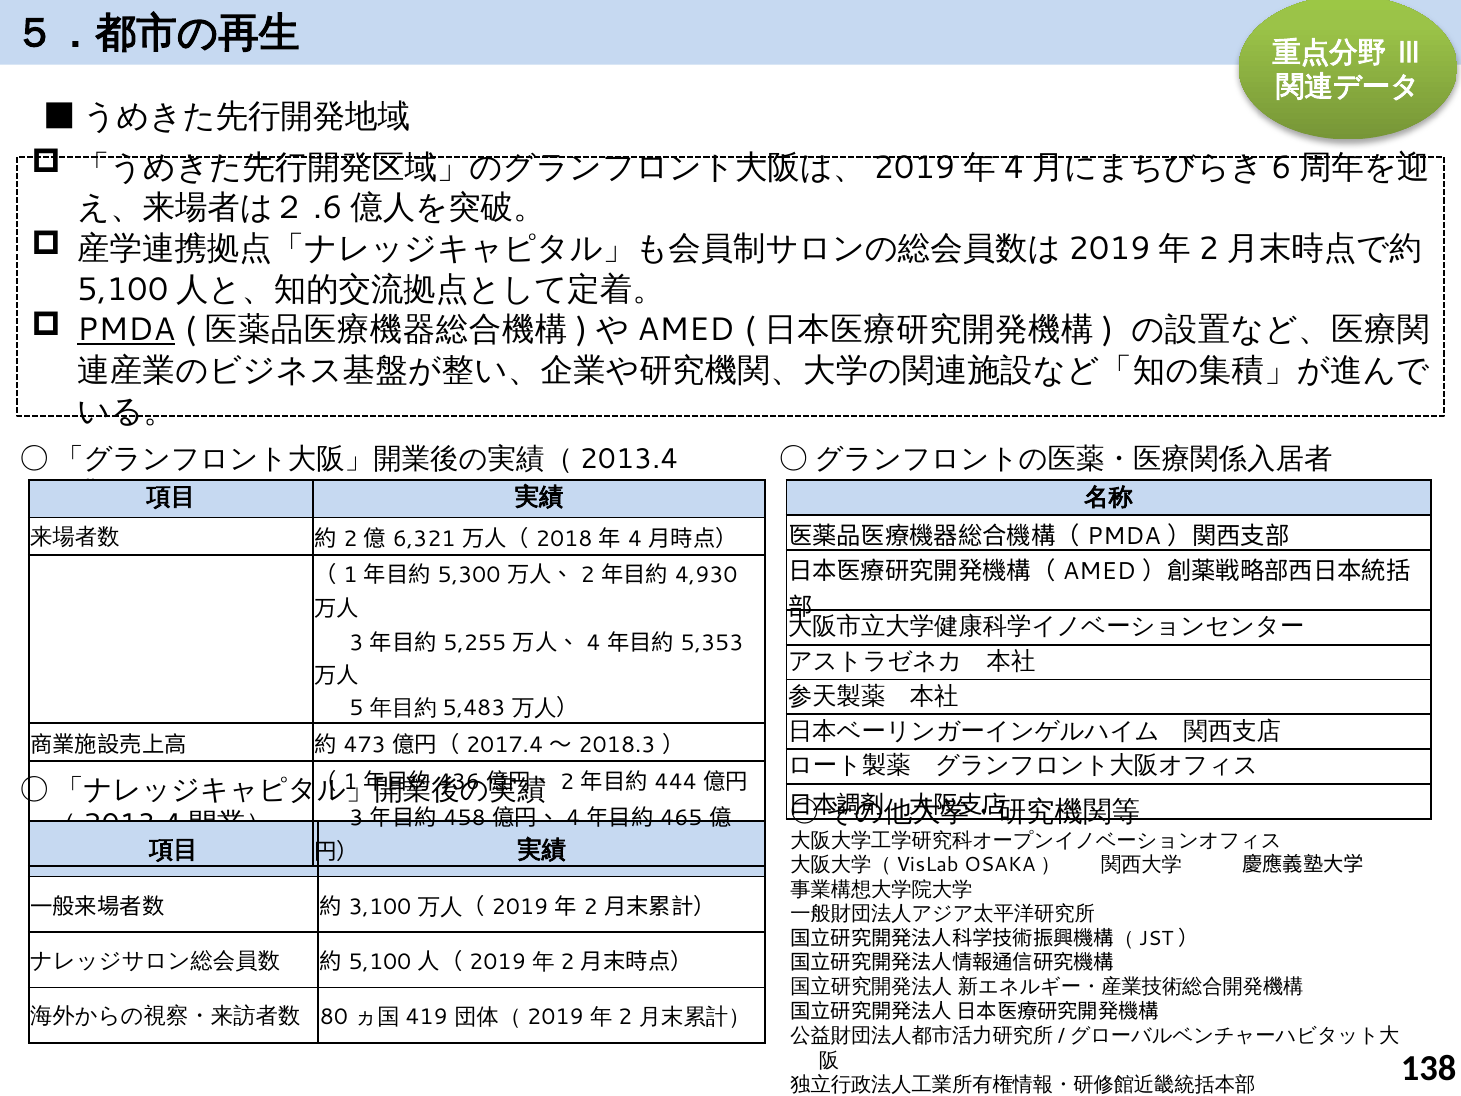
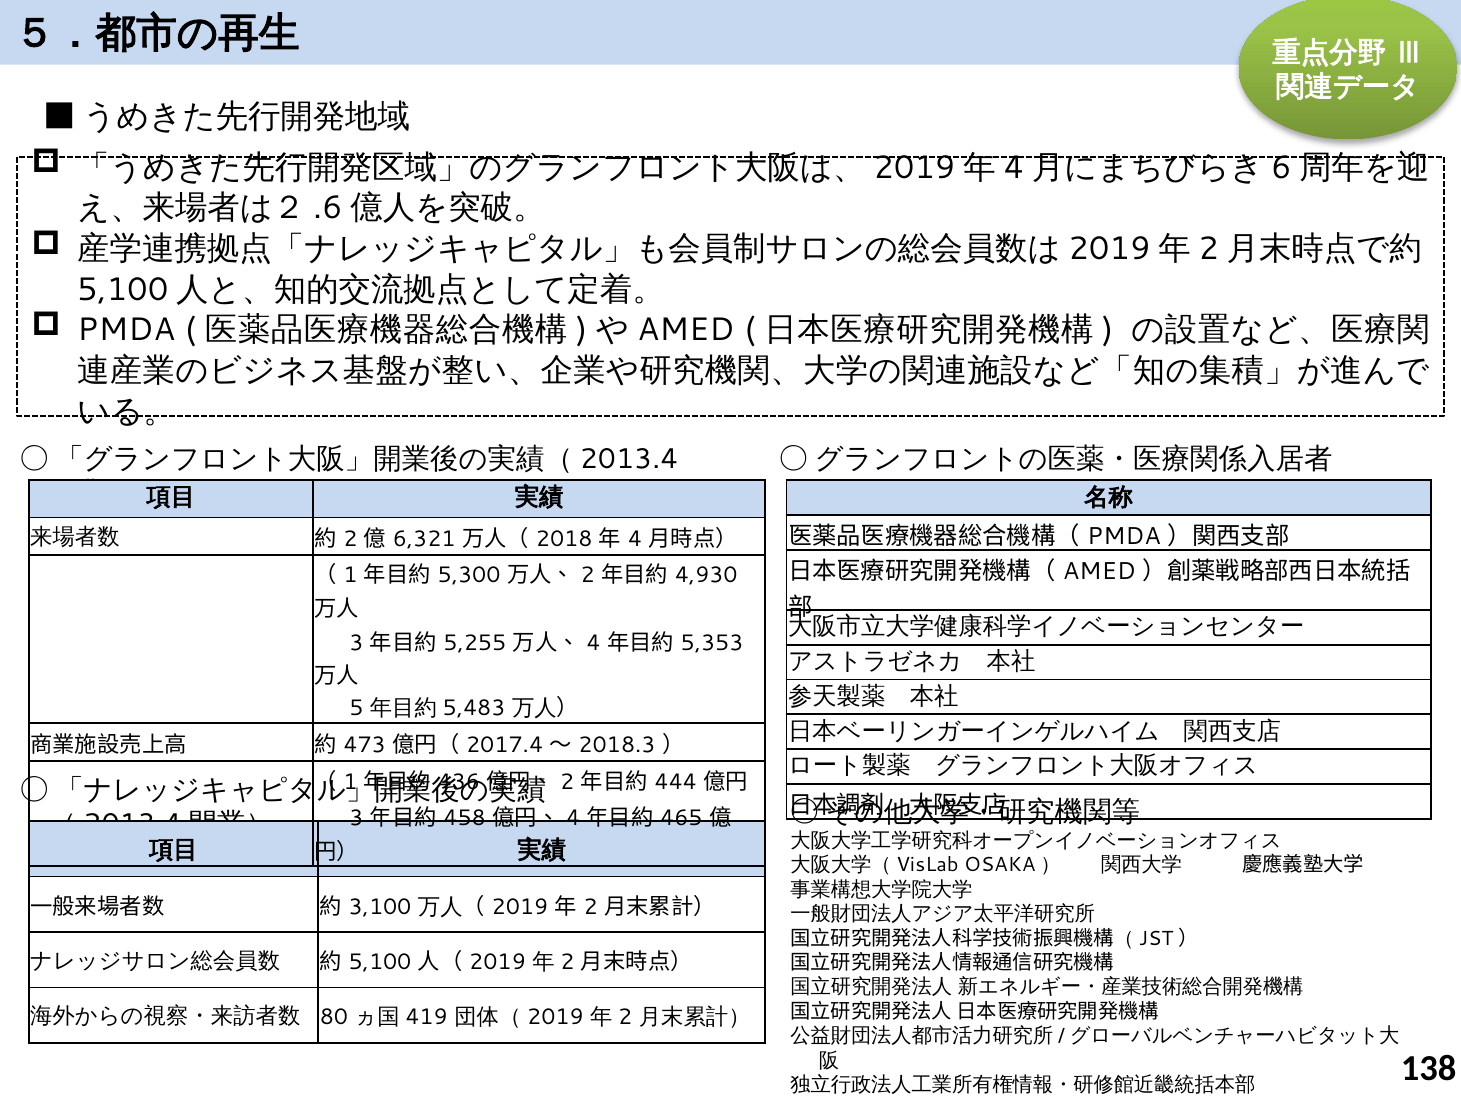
PMDA at (126, 330) underline: present -> none
